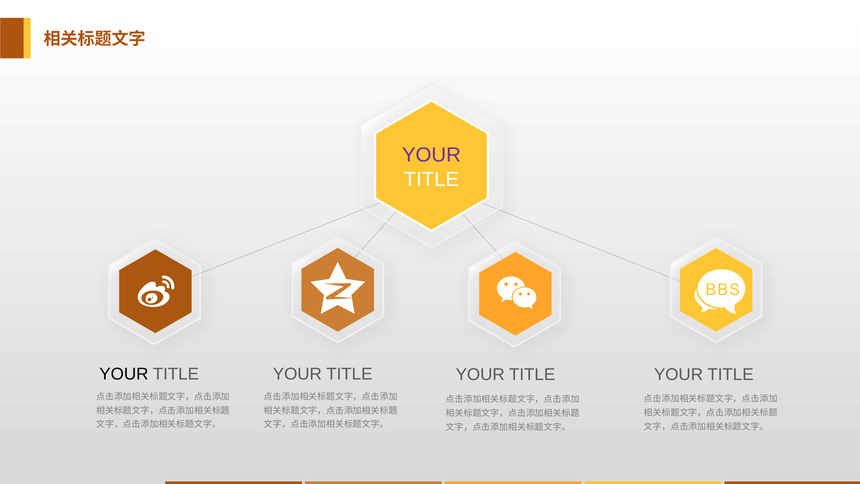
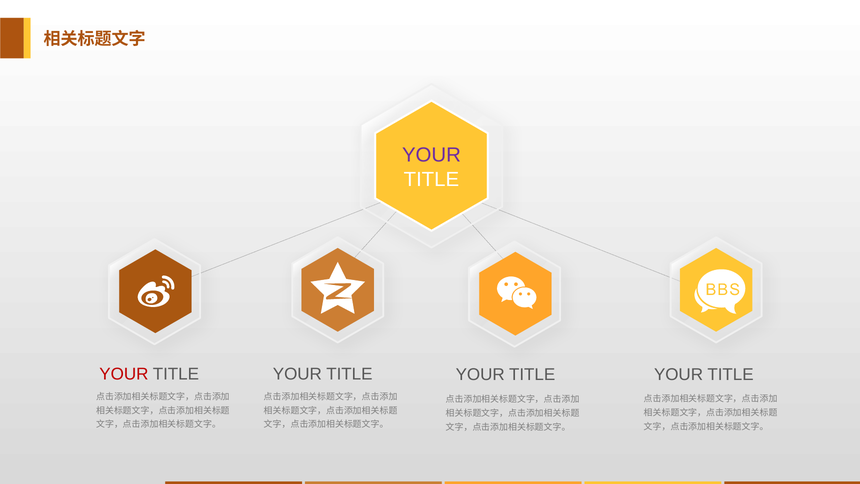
YOUR at (124, 374) colour: black -> red
